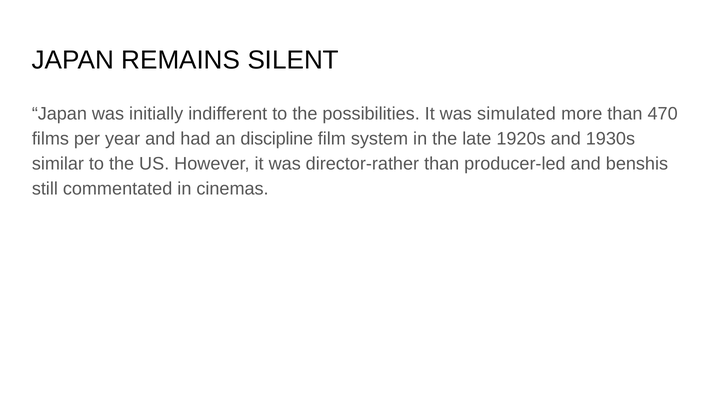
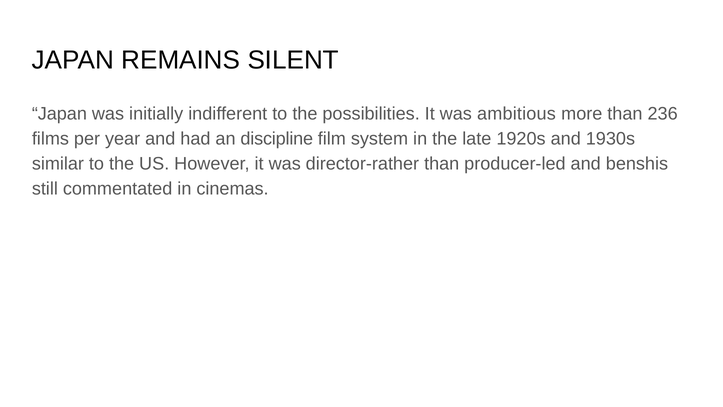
simulated: simulated -> ambitious
470: 470 -> 236
